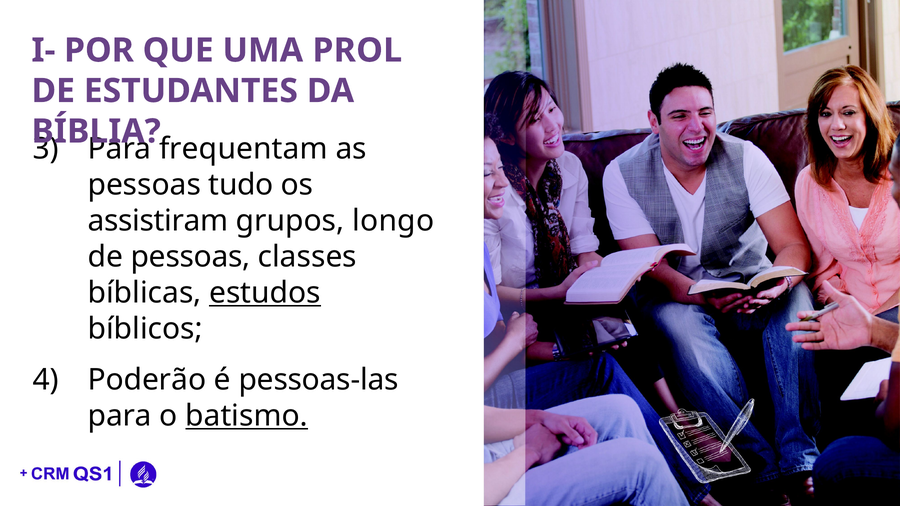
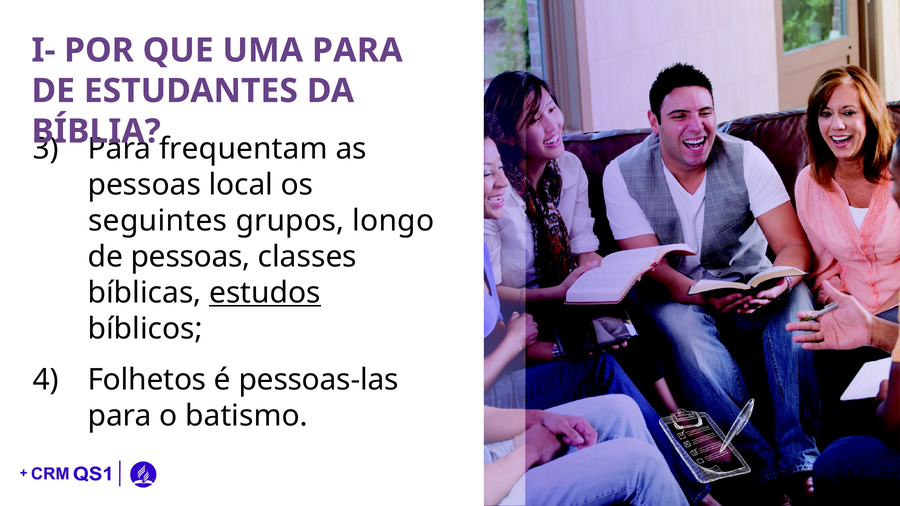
UMA PROL: PROL -> PARA
tudo: tudo -> local
assistiram: assistiram -> seguintes
Poderão: Poderão -> Folhetos
batismo underline: present -> none
